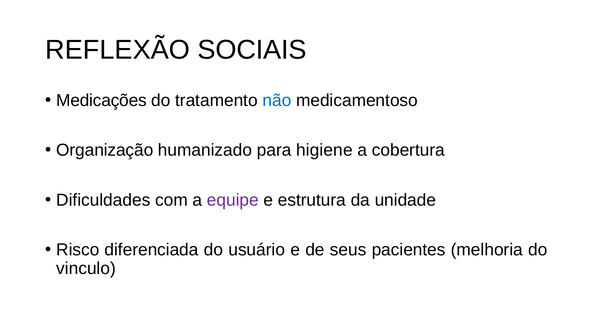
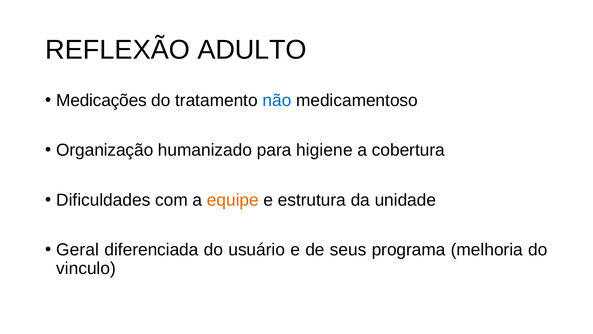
SOCIAIS: SOCIAIS -> ADULTO
equipe colour: purple -> orange
Risco: Risco -> Geral
pacientes: pacientes -> programa
